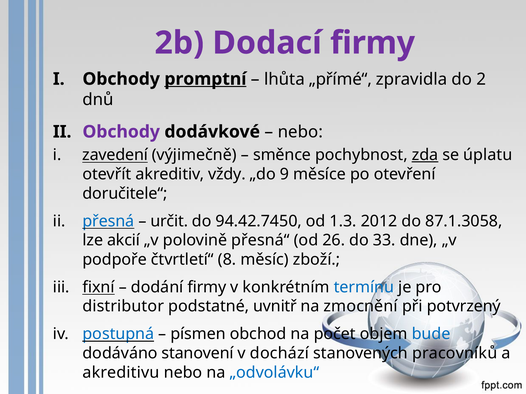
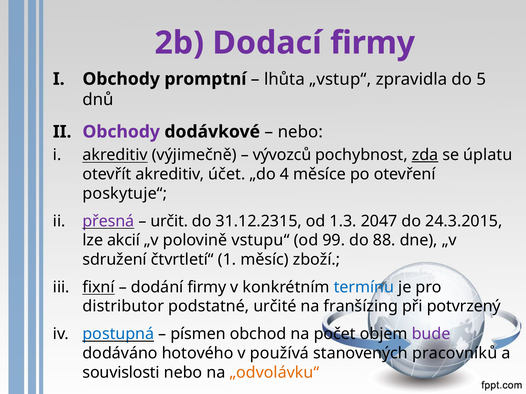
promptní underline: present -> none
„přímé“: „přímé“ -> „vstup“
2: 2 -> 5
zavedení at (115, 155): zavedení -> akreditiv
směnce: směnce -> vývozců
vždy: vždy -> účet
9: 9 -> 4
doručitele“: doručitele“ -> poskytuje“
přesná colour: blue -> purple
94.42.7450: 94.42.7450 -> 31.12.2315
2012: 2012 -> 2047
87.1.3058: 87.1.3058 -> 24.3.2015
přesná“: přesná“ -> vstupu“
26: 26 -> 99
33: 33 -> 88
podpoře: podpoře -> sdružení
8: 8 -> 1
uvnitř: uvnitř -> určité
zmocnění: zmocnění -> franšízing
bude colour: blue -> purple
stanovení: stanovení -> hotového
dochází: dochází -> používá
akreditivu: akreditivu -> souvislosti
„odvolávku“ colour: blue -> orange
